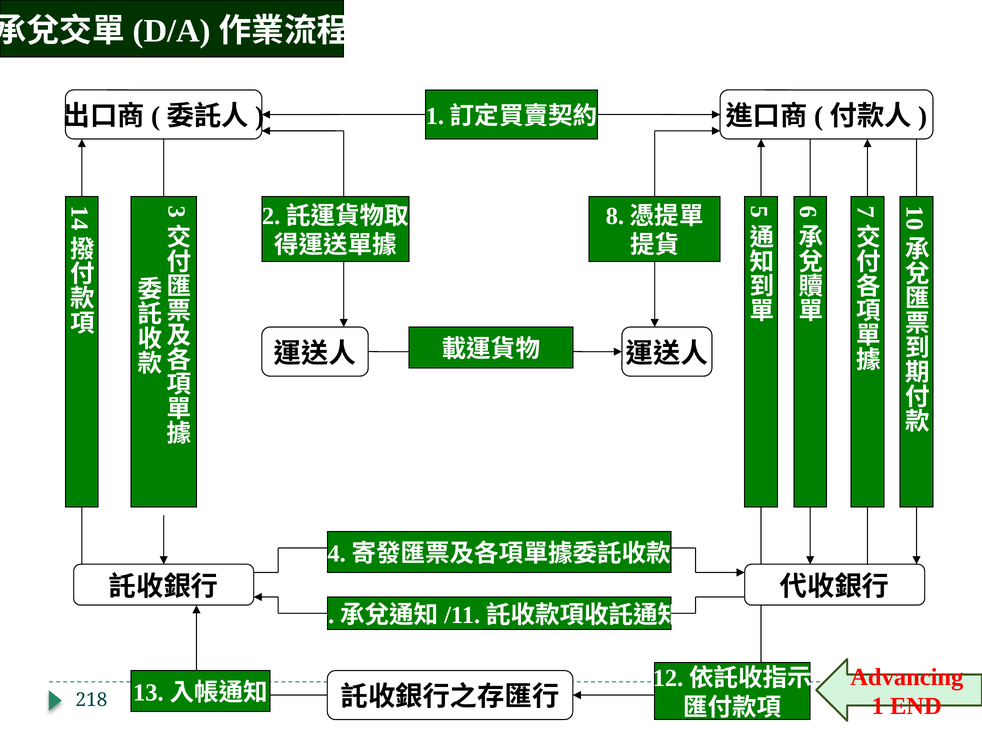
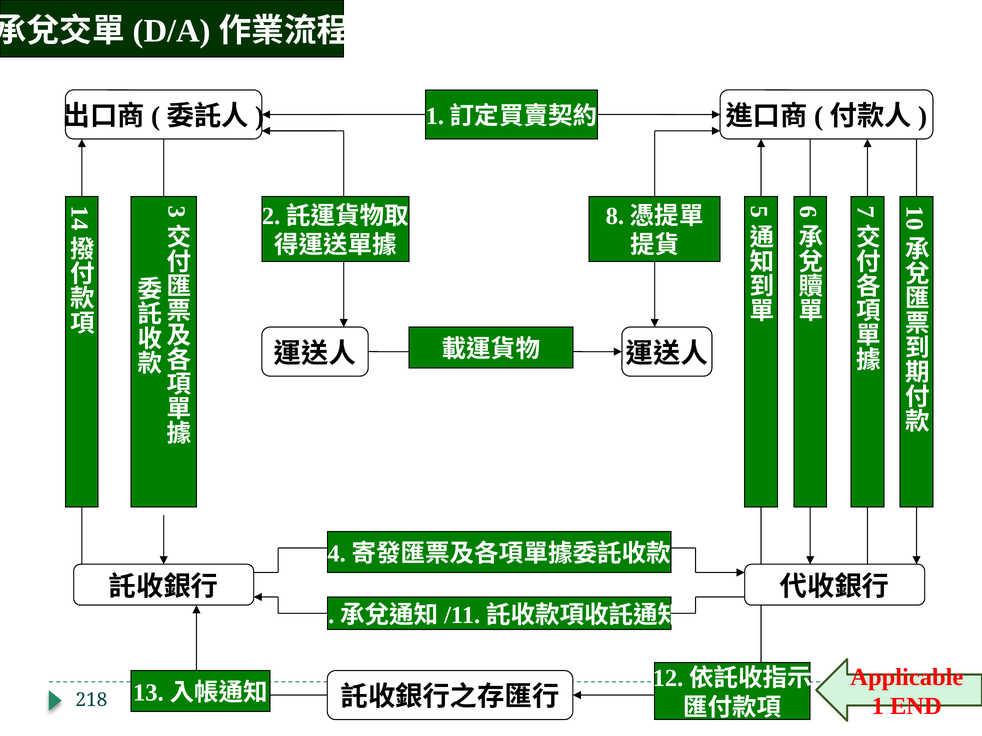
Advancing: Advancing -> Applicable
